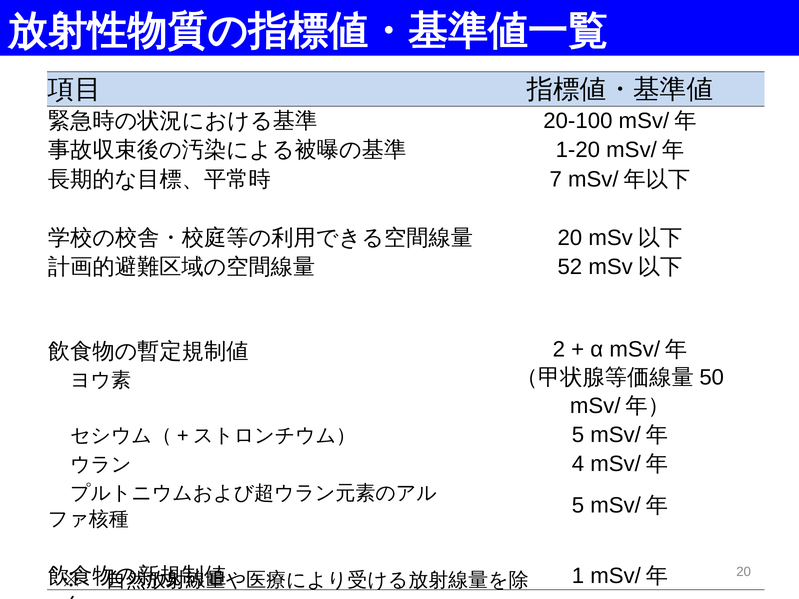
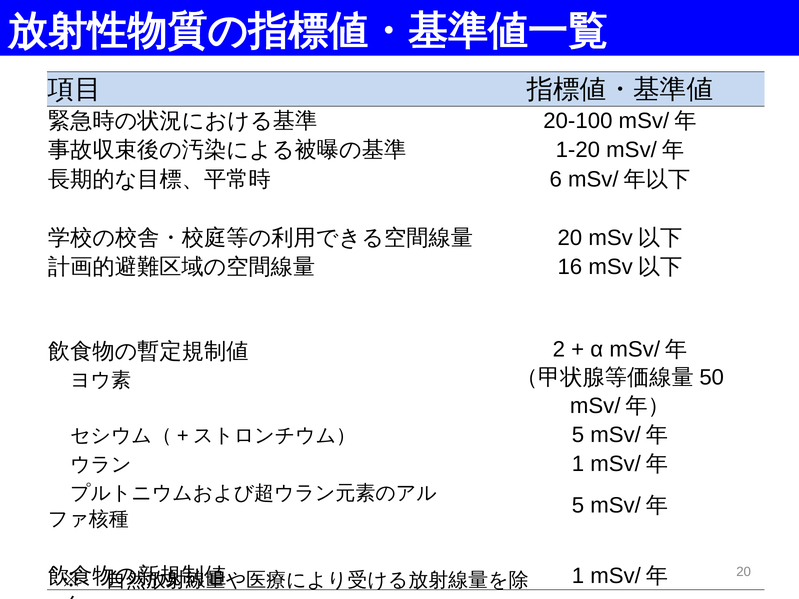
7: 7 -> 6
52: 52 -> 16
4 at (578, 464): 4 -> 1
